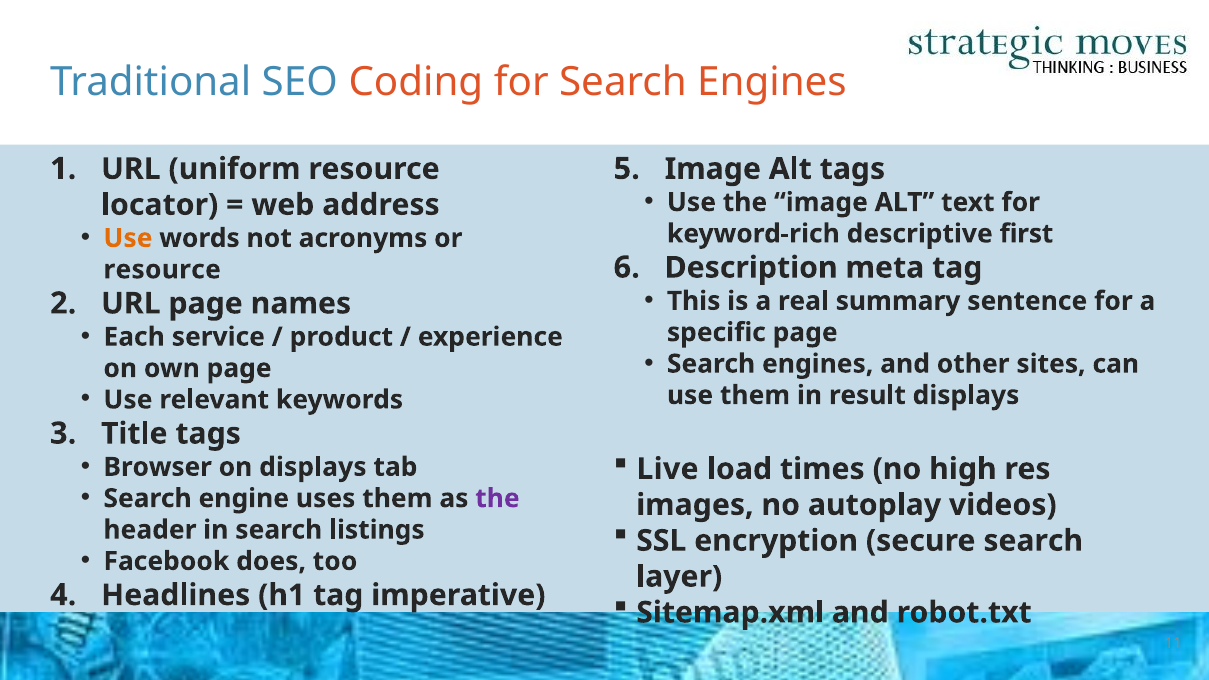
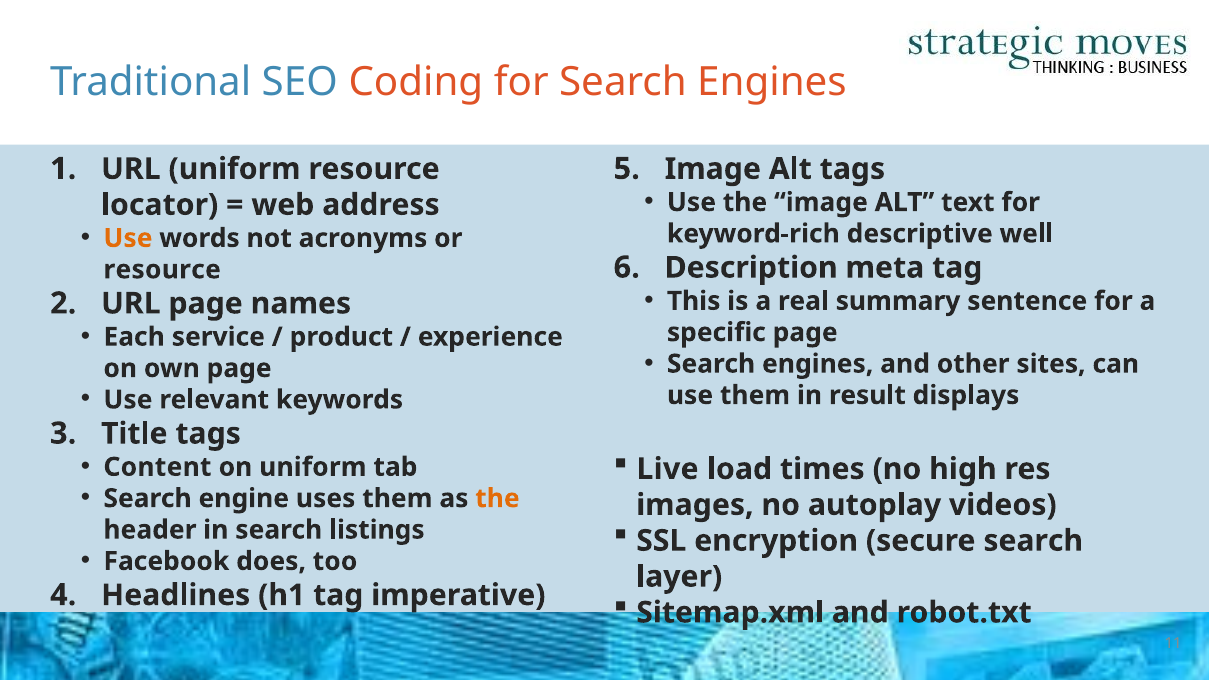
first: first -> well
Browser: Browser -> Content
on displays: displays -> uniform
the at (497, 498) colour: purple -> orange
